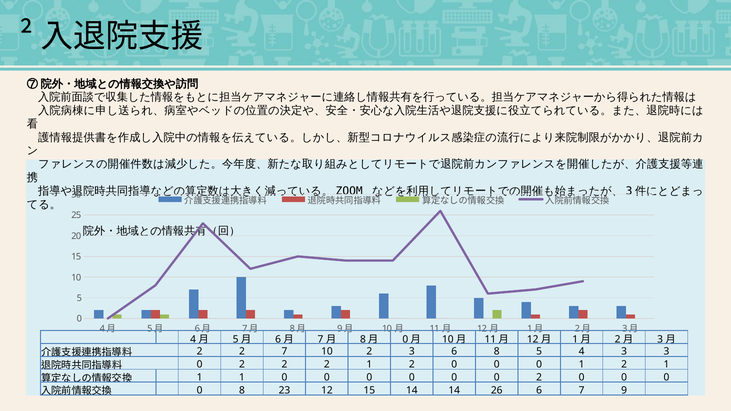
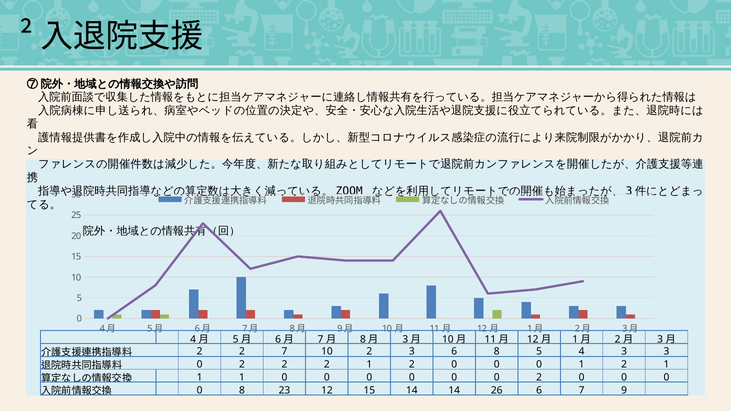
0 at (405, 340): 0 -> 3
